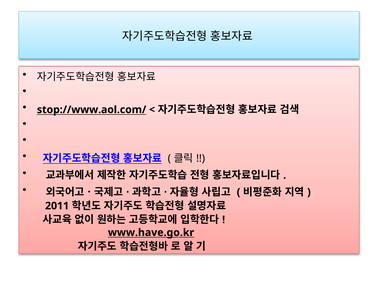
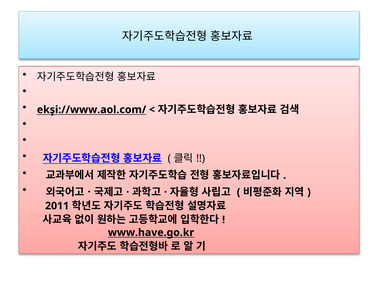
stop://www.aol.com/: stop://www.aol.com/ -> ekşi://www.aol.com/
